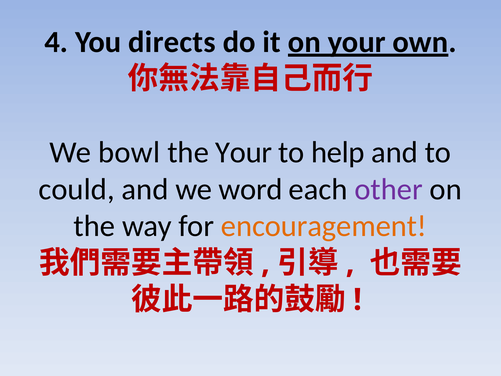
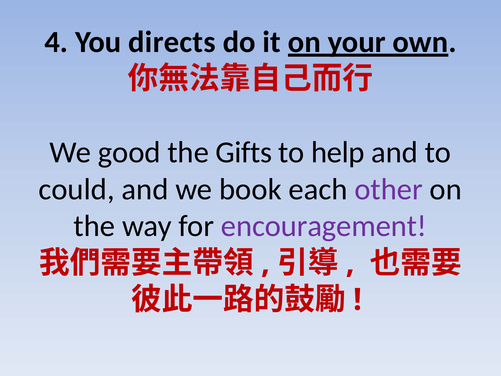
bowl: bowl -> good
the Your: Your -> Gifts
word: word -> book
encouragement colour: orange -> purple
